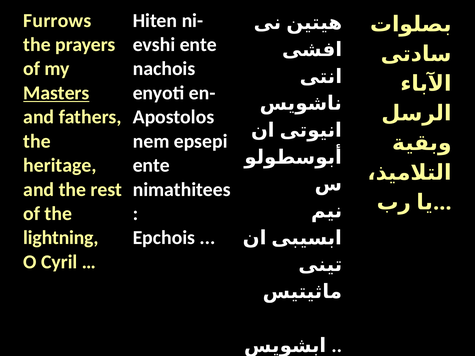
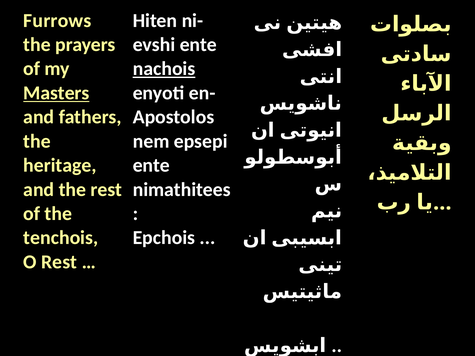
nachois underline: none -> present
lightning: lightning -> tenchois
O Cyril: Cyril -> Rest
